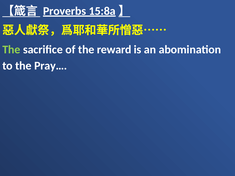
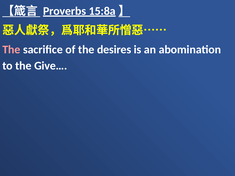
The at (11, 50) colour: light green -> pink
reward: reward -> desires
Pray…: Pray… -> Give…
